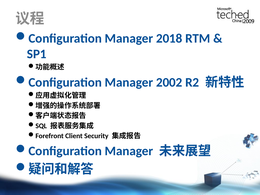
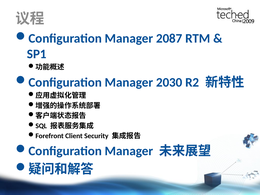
2018: 2018 -> 2087
2002: 2002 -> 2030
